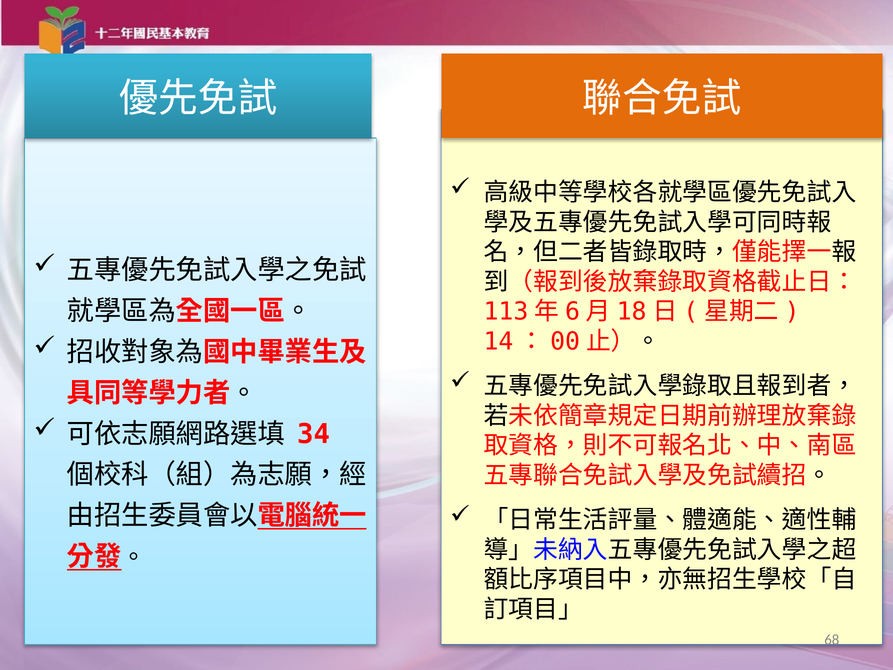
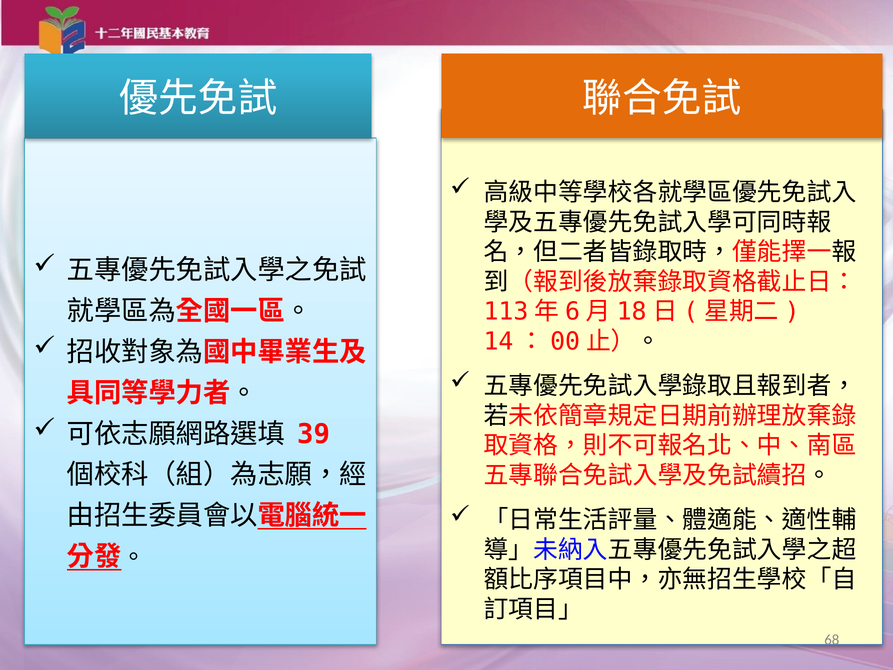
34: 34 -> 39
